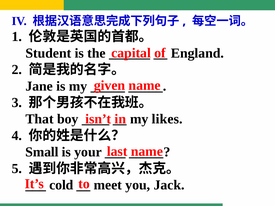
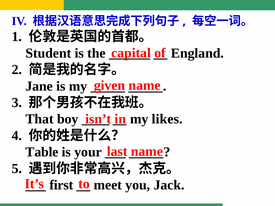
Small: Small -> Table
cold: cold -> first
